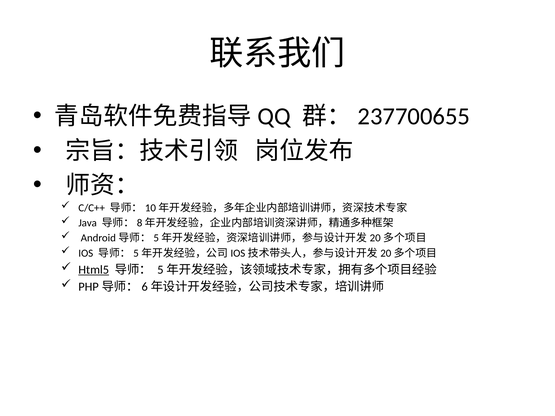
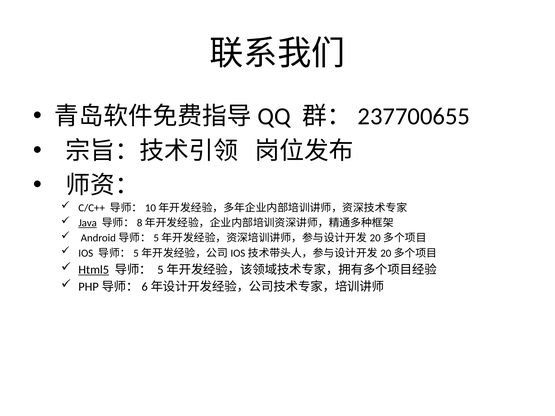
Java underline: none -> present
